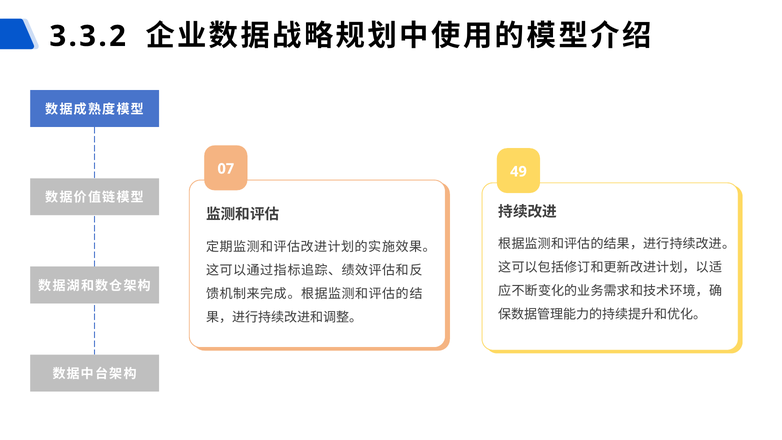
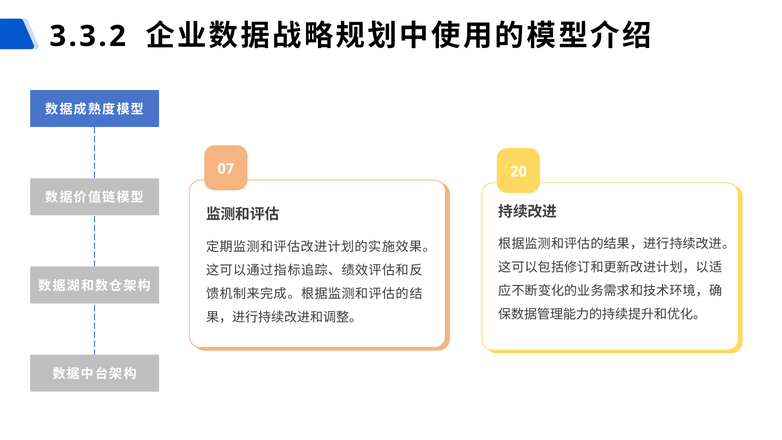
49: 49 -> 20
